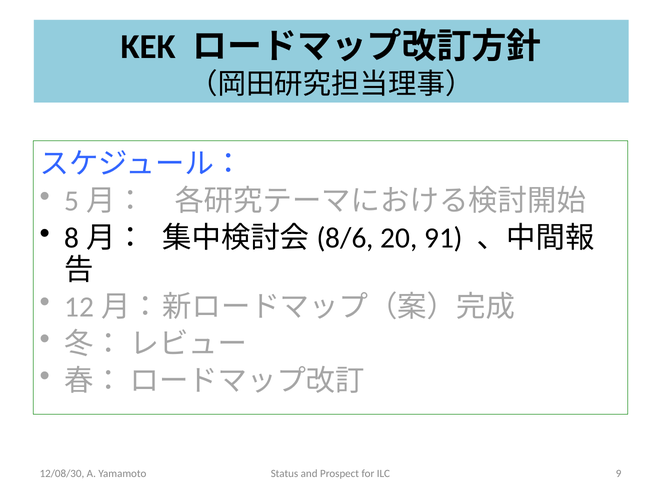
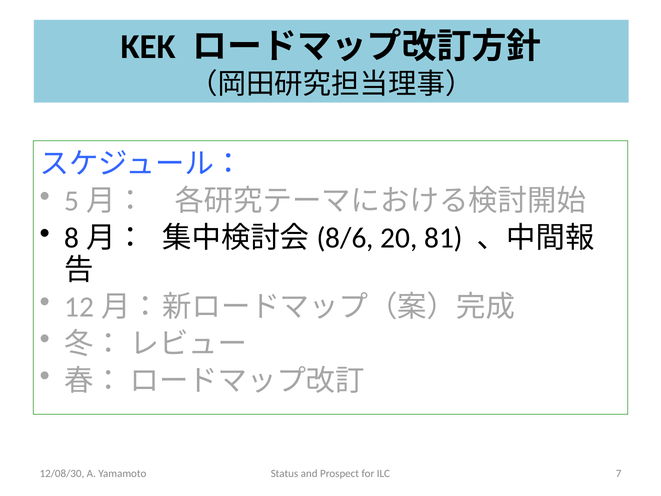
91: 91 -> 81
9: 9 -> 7
